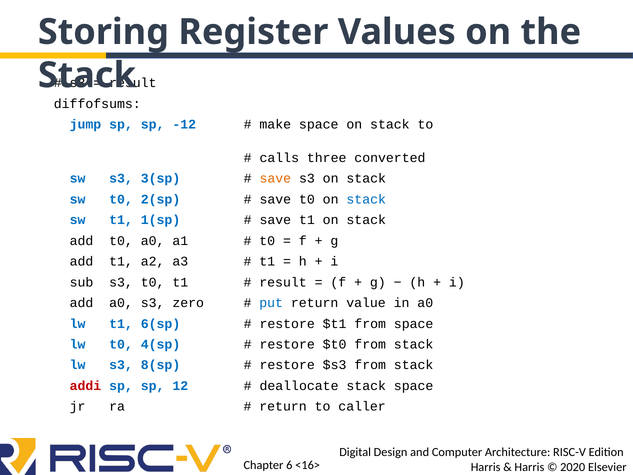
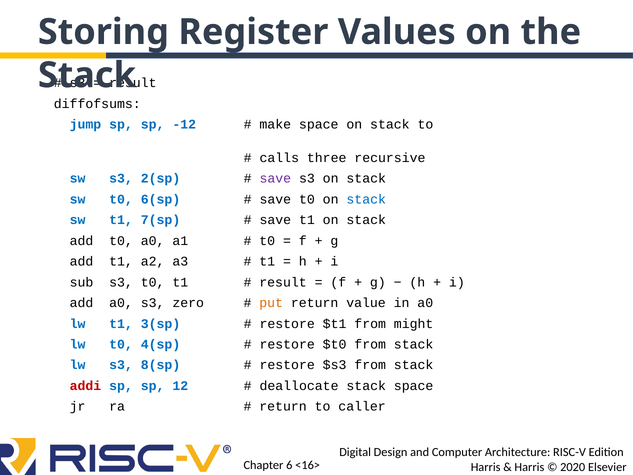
converted: converted -> recursive
3(sp: 3(sp -> 2(sp
save at (275, 179) colour: orange -> purple
2(sp: 2(sp -> 6(sp
1(sp: 1(sp -> 7(sp
put colour: blue -> orange
6(sp: 6(sp -> 3(sp
from space: space -> might
